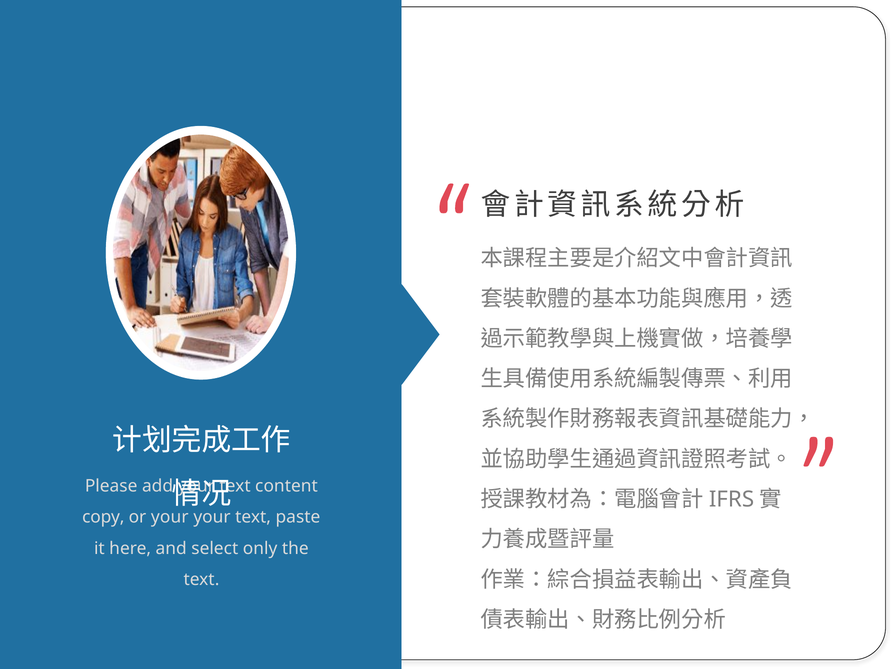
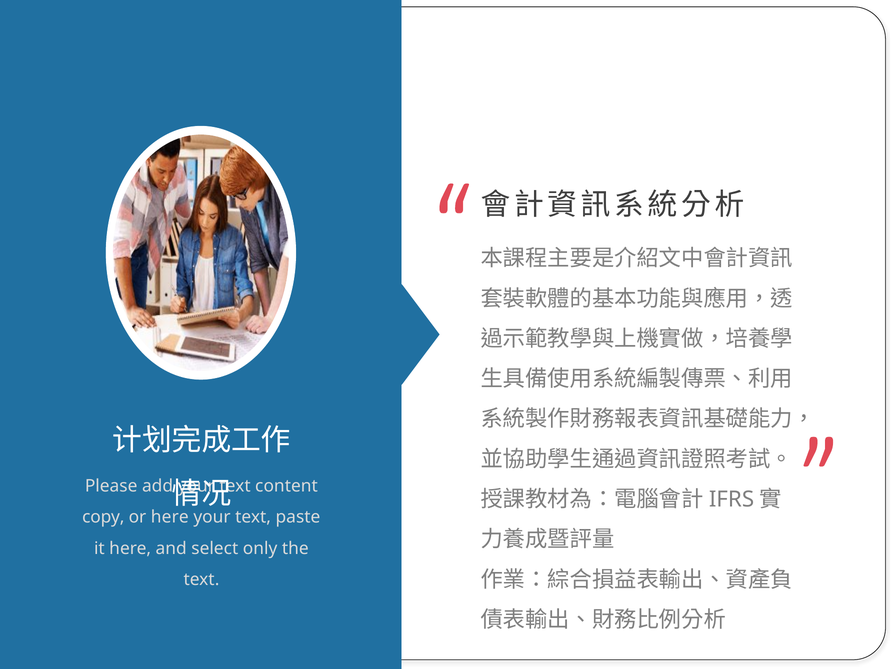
or your: your -> here
